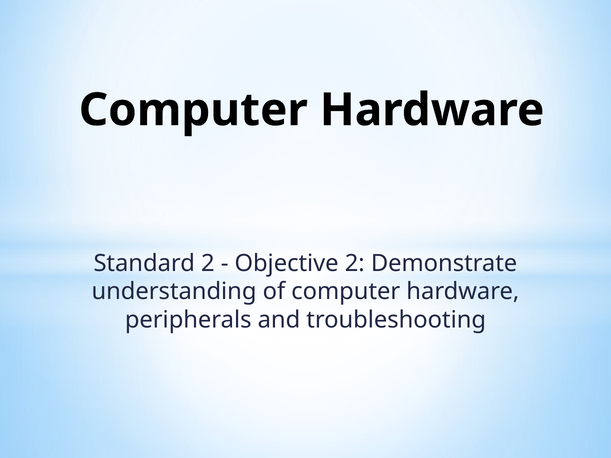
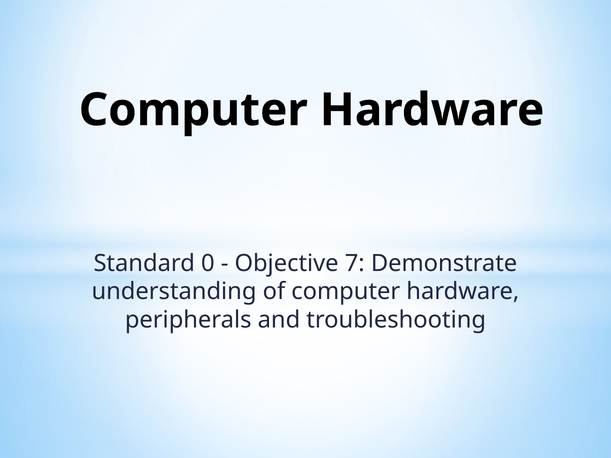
Standard 2: 2 -> 0
Objective 2: 2 -> 7
